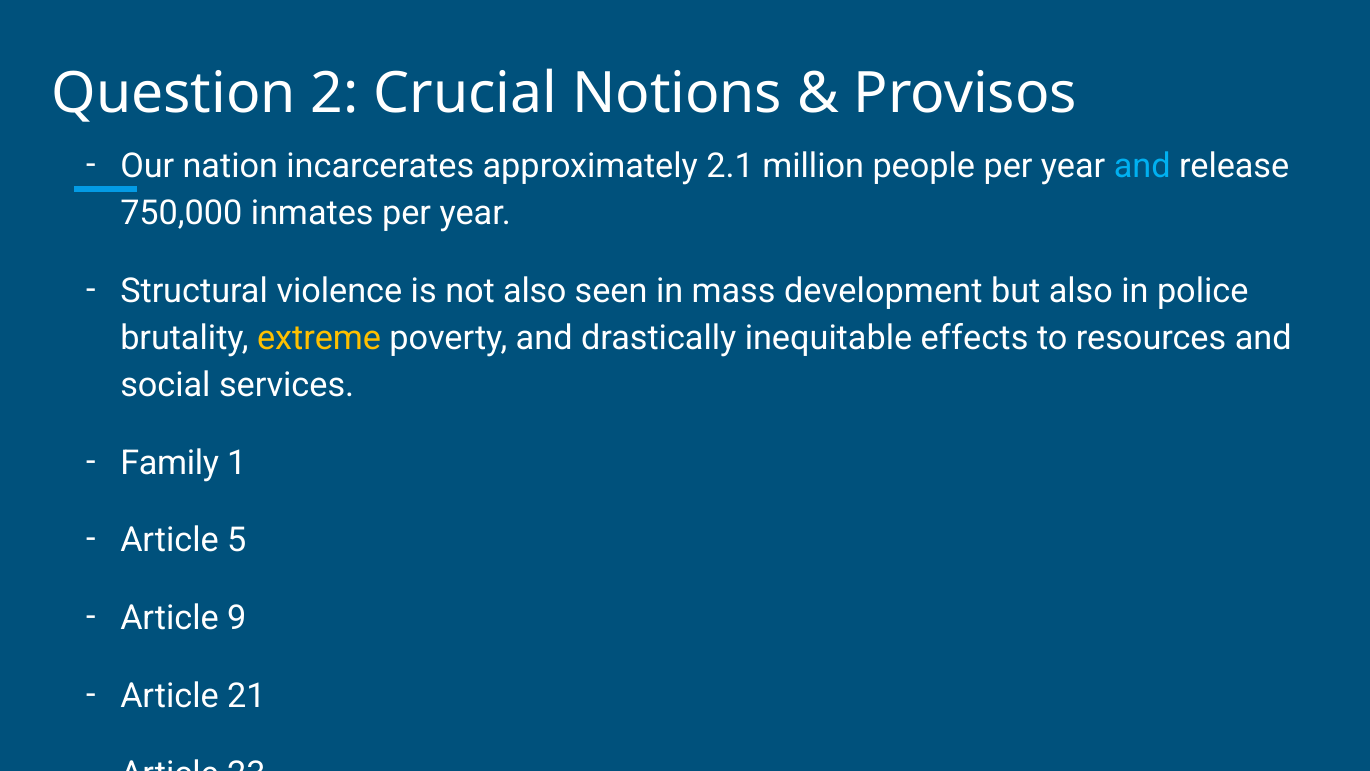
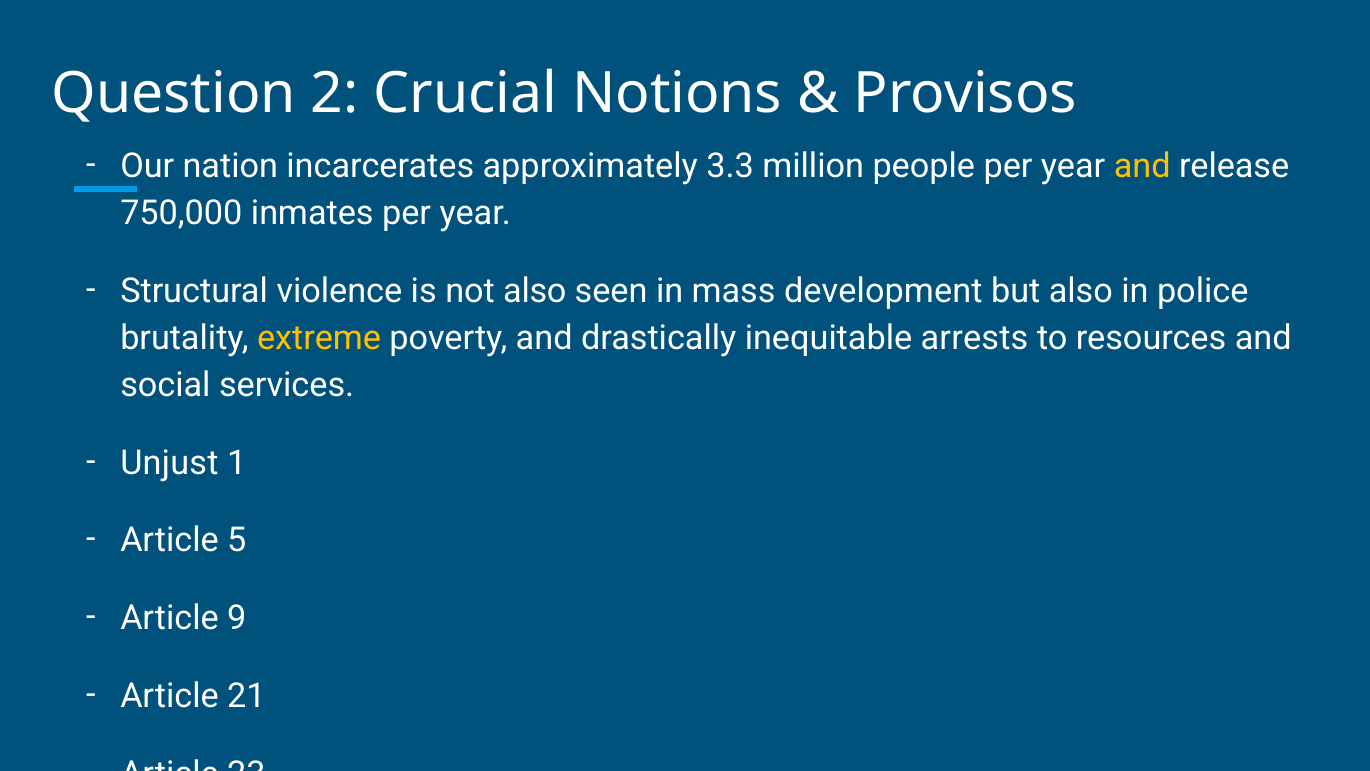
2.1: 2.1 -> 3.3
and at (1142, 166) colour: light blue -> yellow
effects: effects -> arrests
Family: Family -> Unjust
